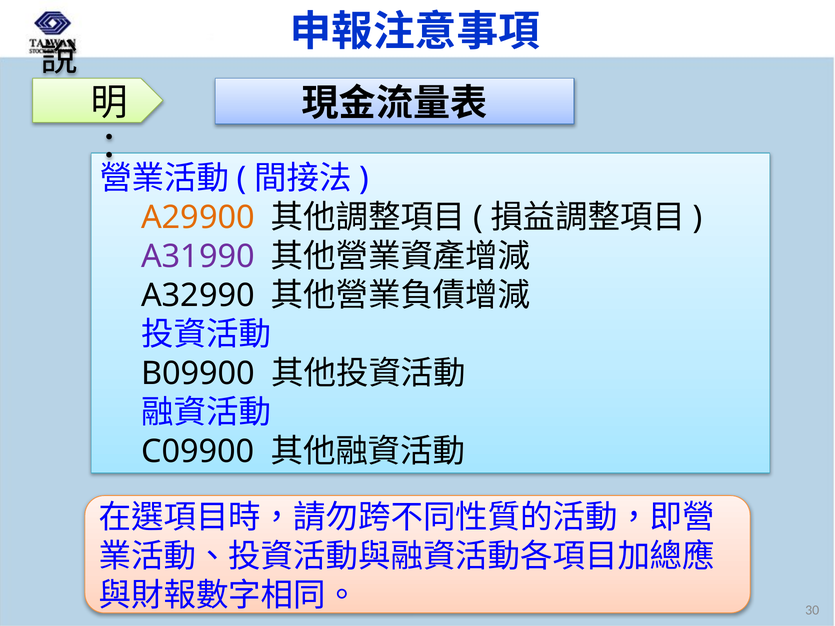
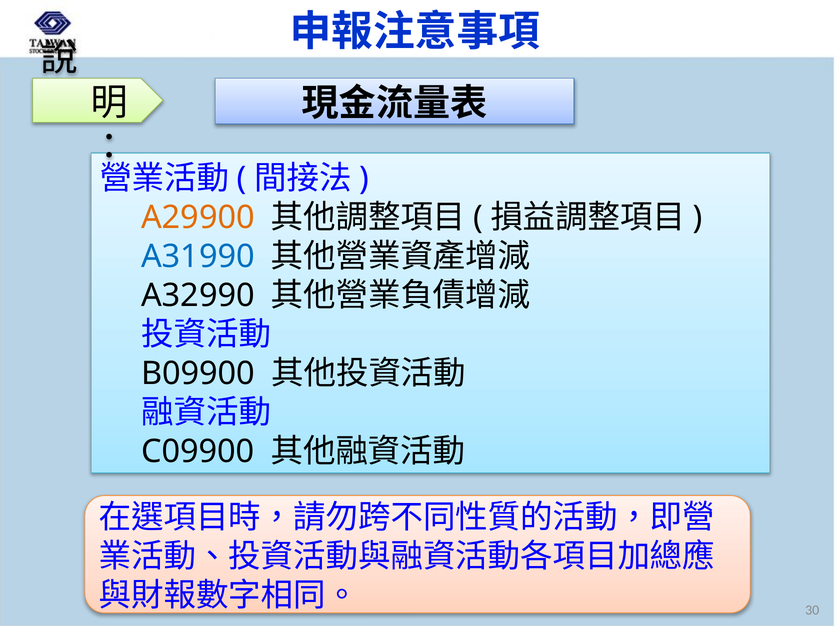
A31990 colour: purple -> blue
